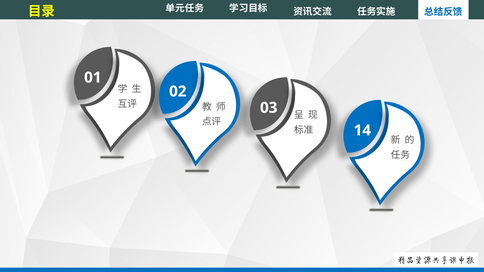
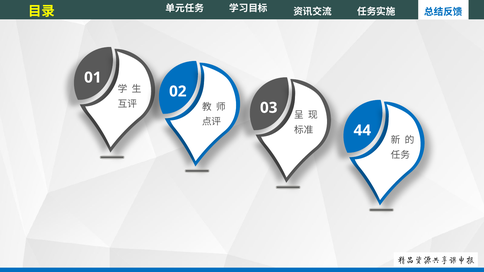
14: 14 -> 44
